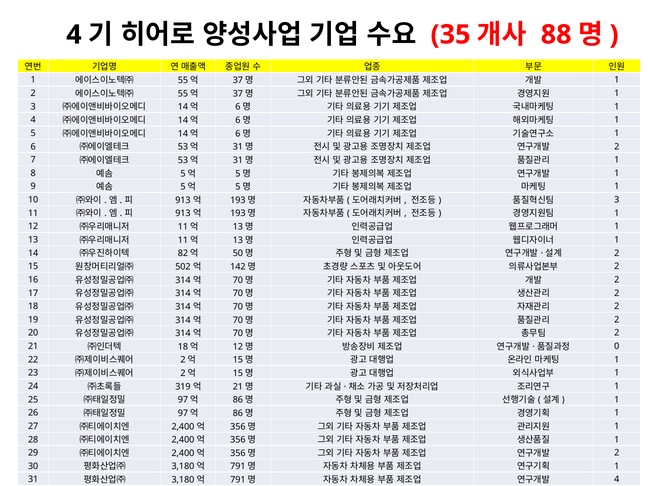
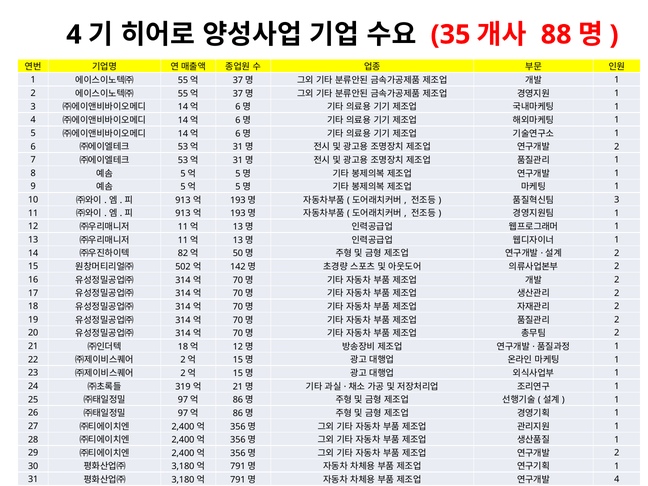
0 at (617, 346): 0 -> 1
